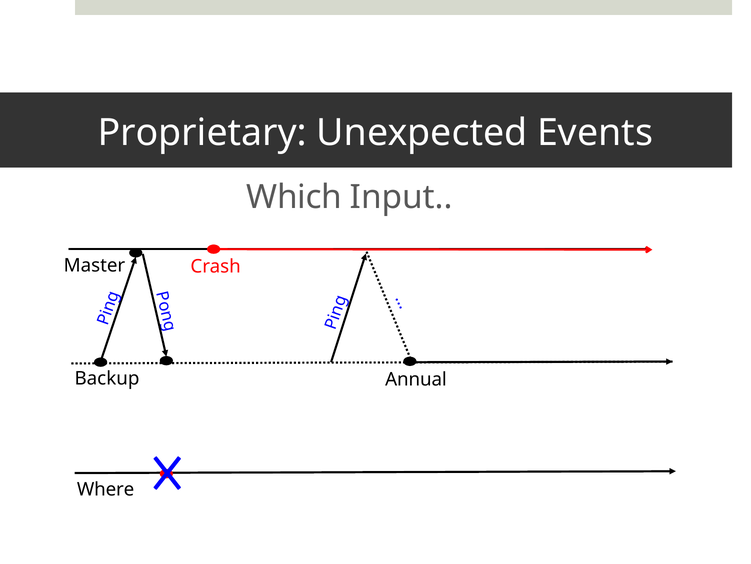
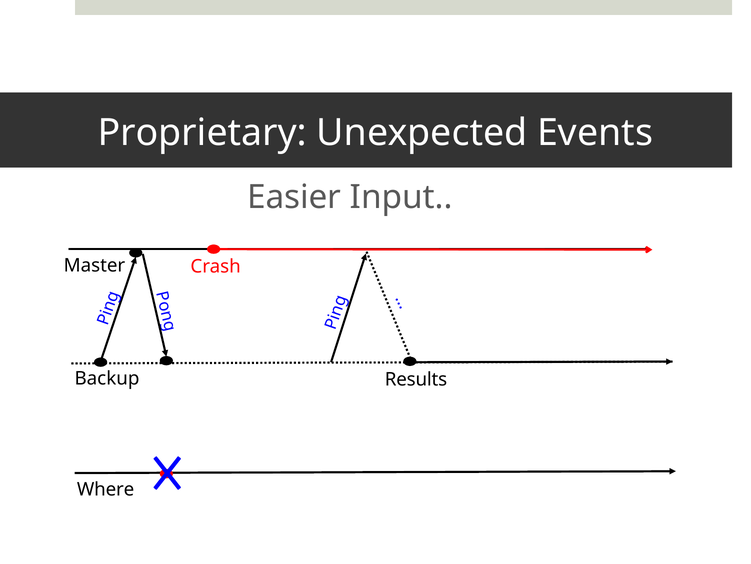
Which: Which -> Easier
Annual: Annual -> Results
